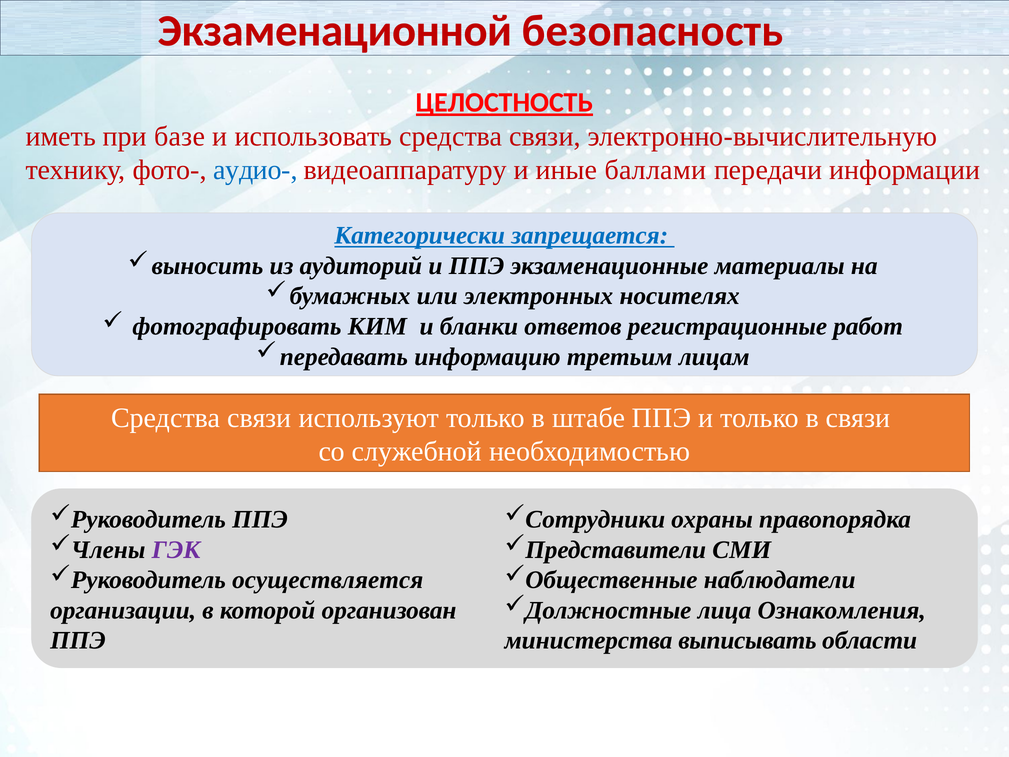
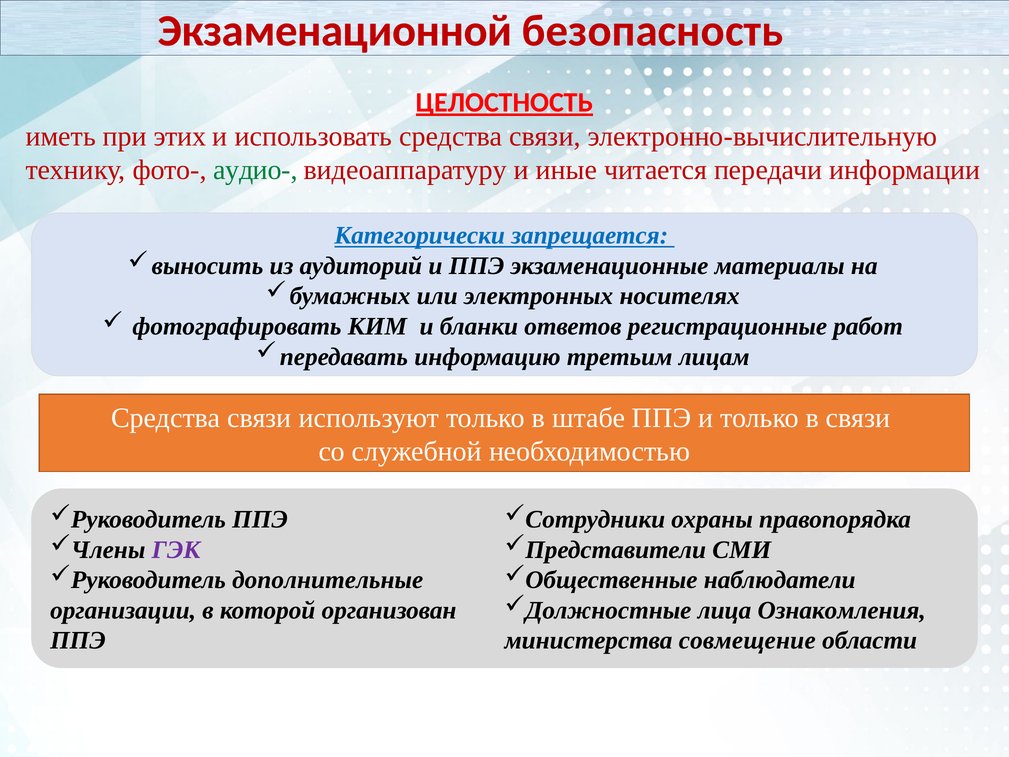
базе: базе -> этих
аудио- colour: blue -> green
баллами: баллами -> читается
осуществляется: осуществляется -> дополнительные
выписывать: выписывать -> совмещение
